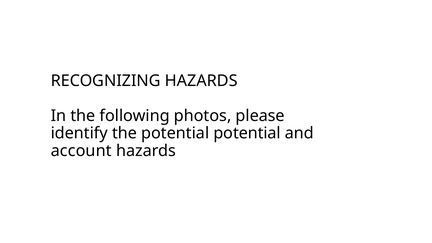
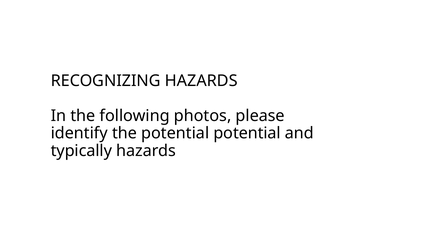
account: account -> typically
